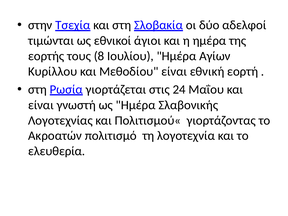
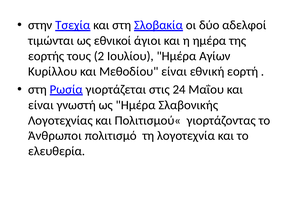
8: 8 -> 2
Ακροατών: Ακροατών -> Άνθρωποι
